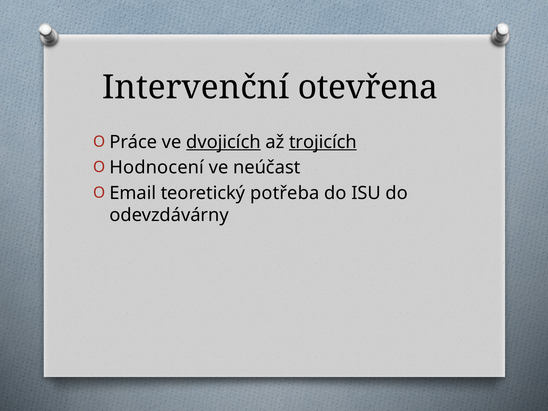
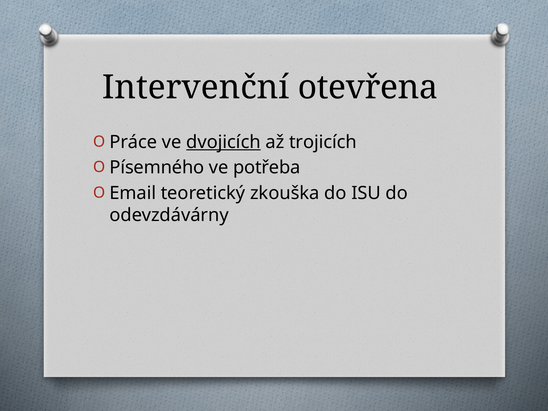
trojicích underline: present -> none
Hodnocení: Hodnocení -> Písemného
neúčast: neúčast -> potřeba
potřeba: potřeba -> zkouška
